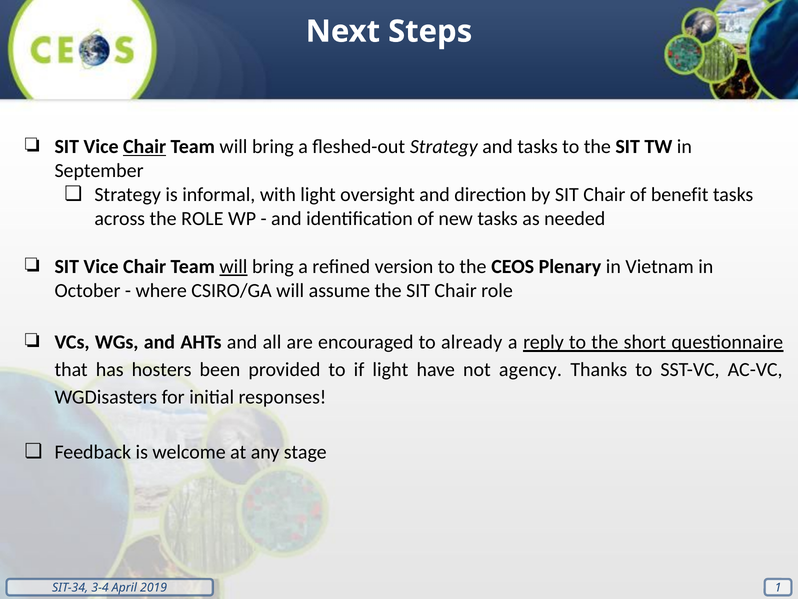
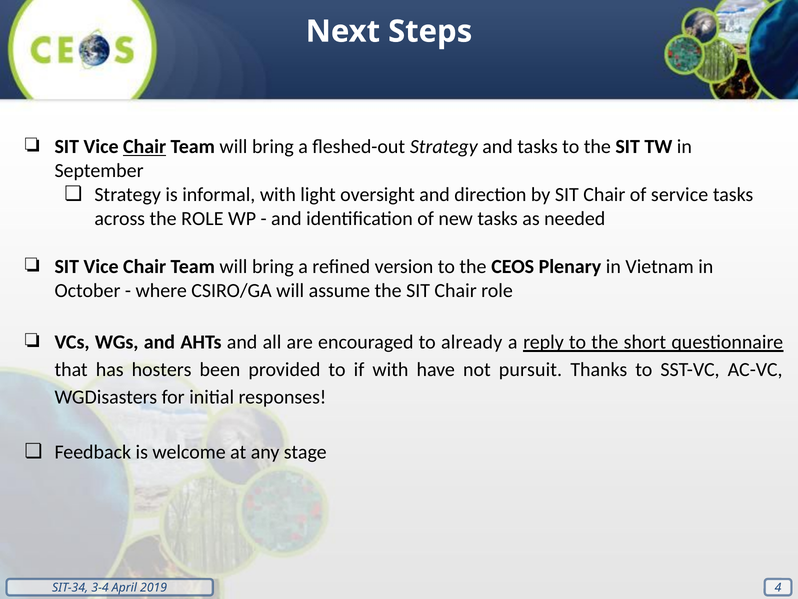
benefit: benefit -> service
will at (233, 266) underline: present -> none
if light: light -> with
agency: agency -> pursuit
1: 1 -> 4
